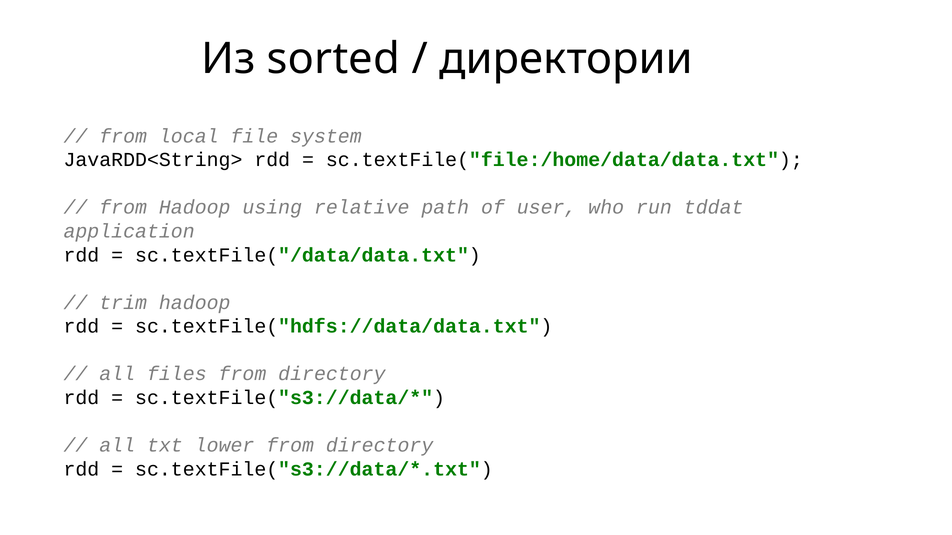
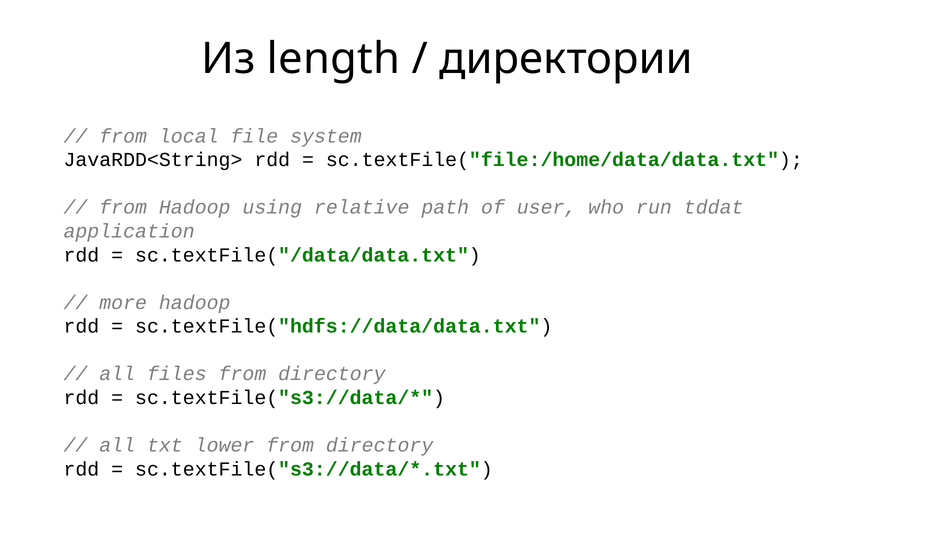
sorted: sorted -> length
trim: trim -> more
